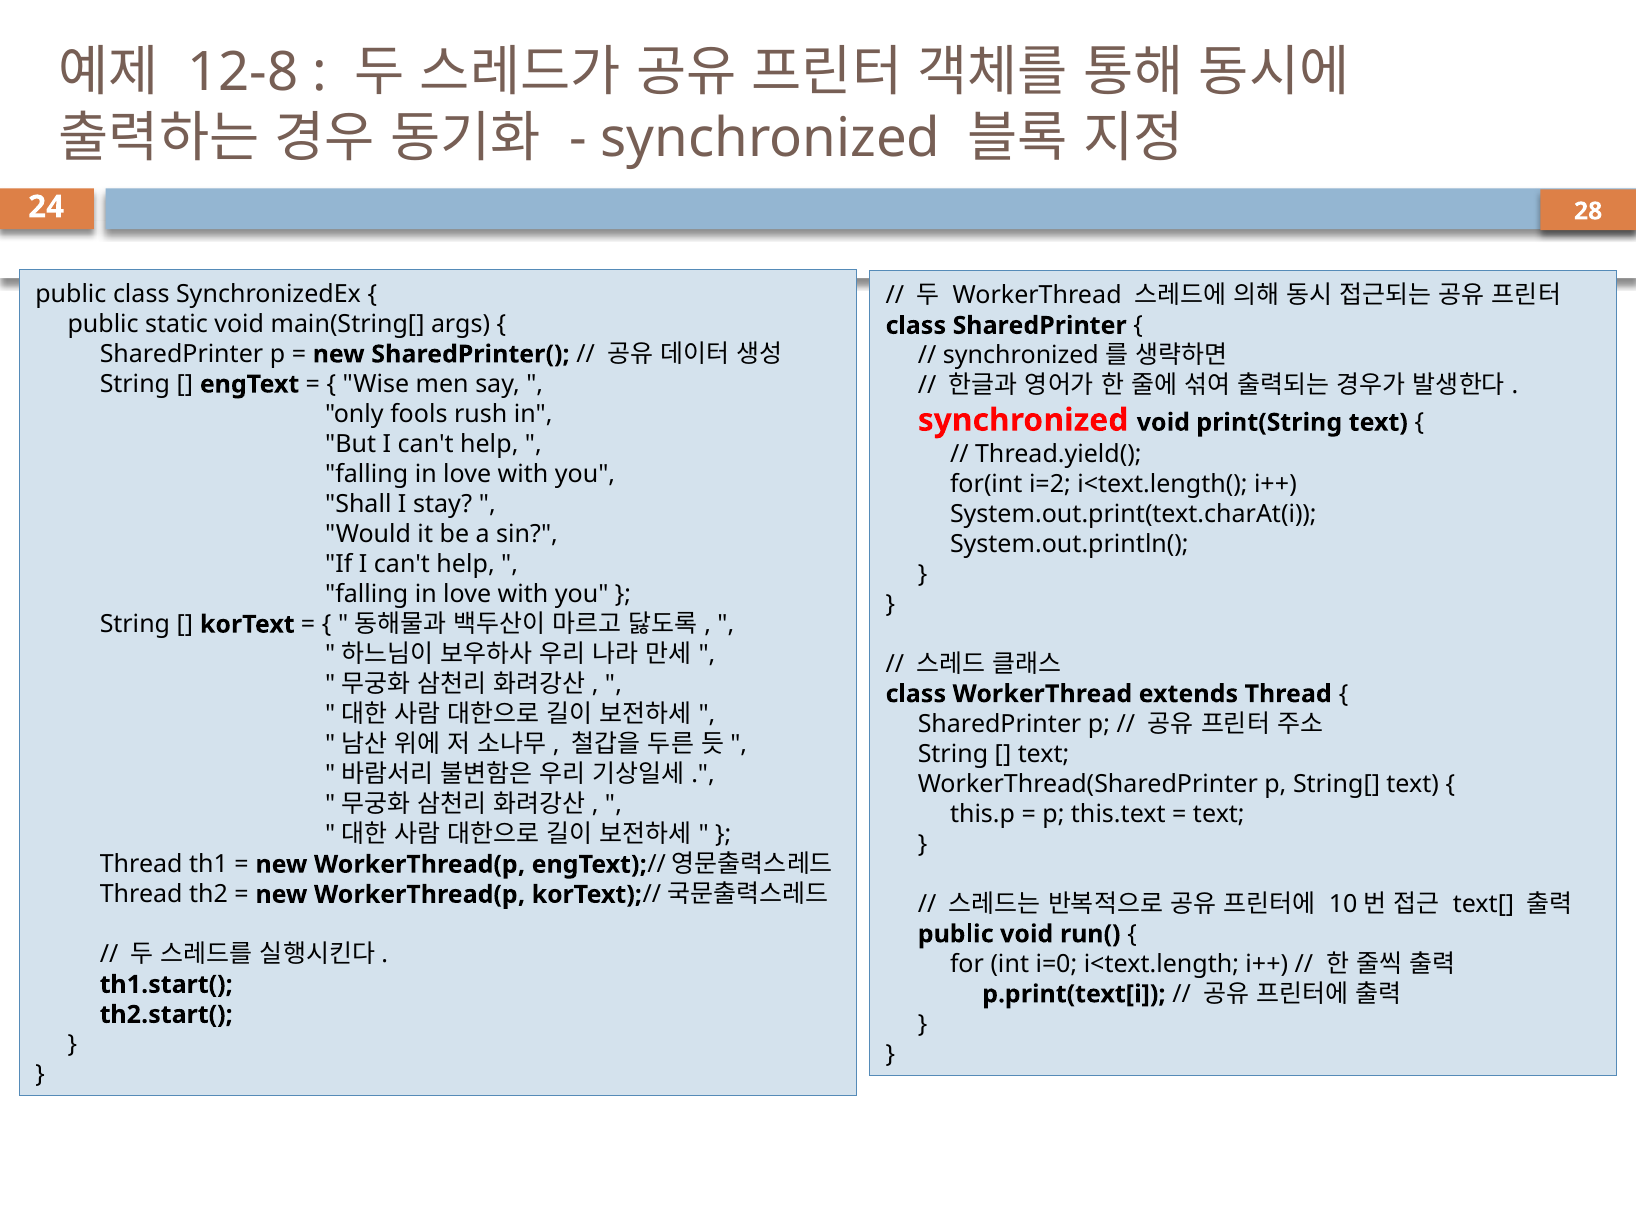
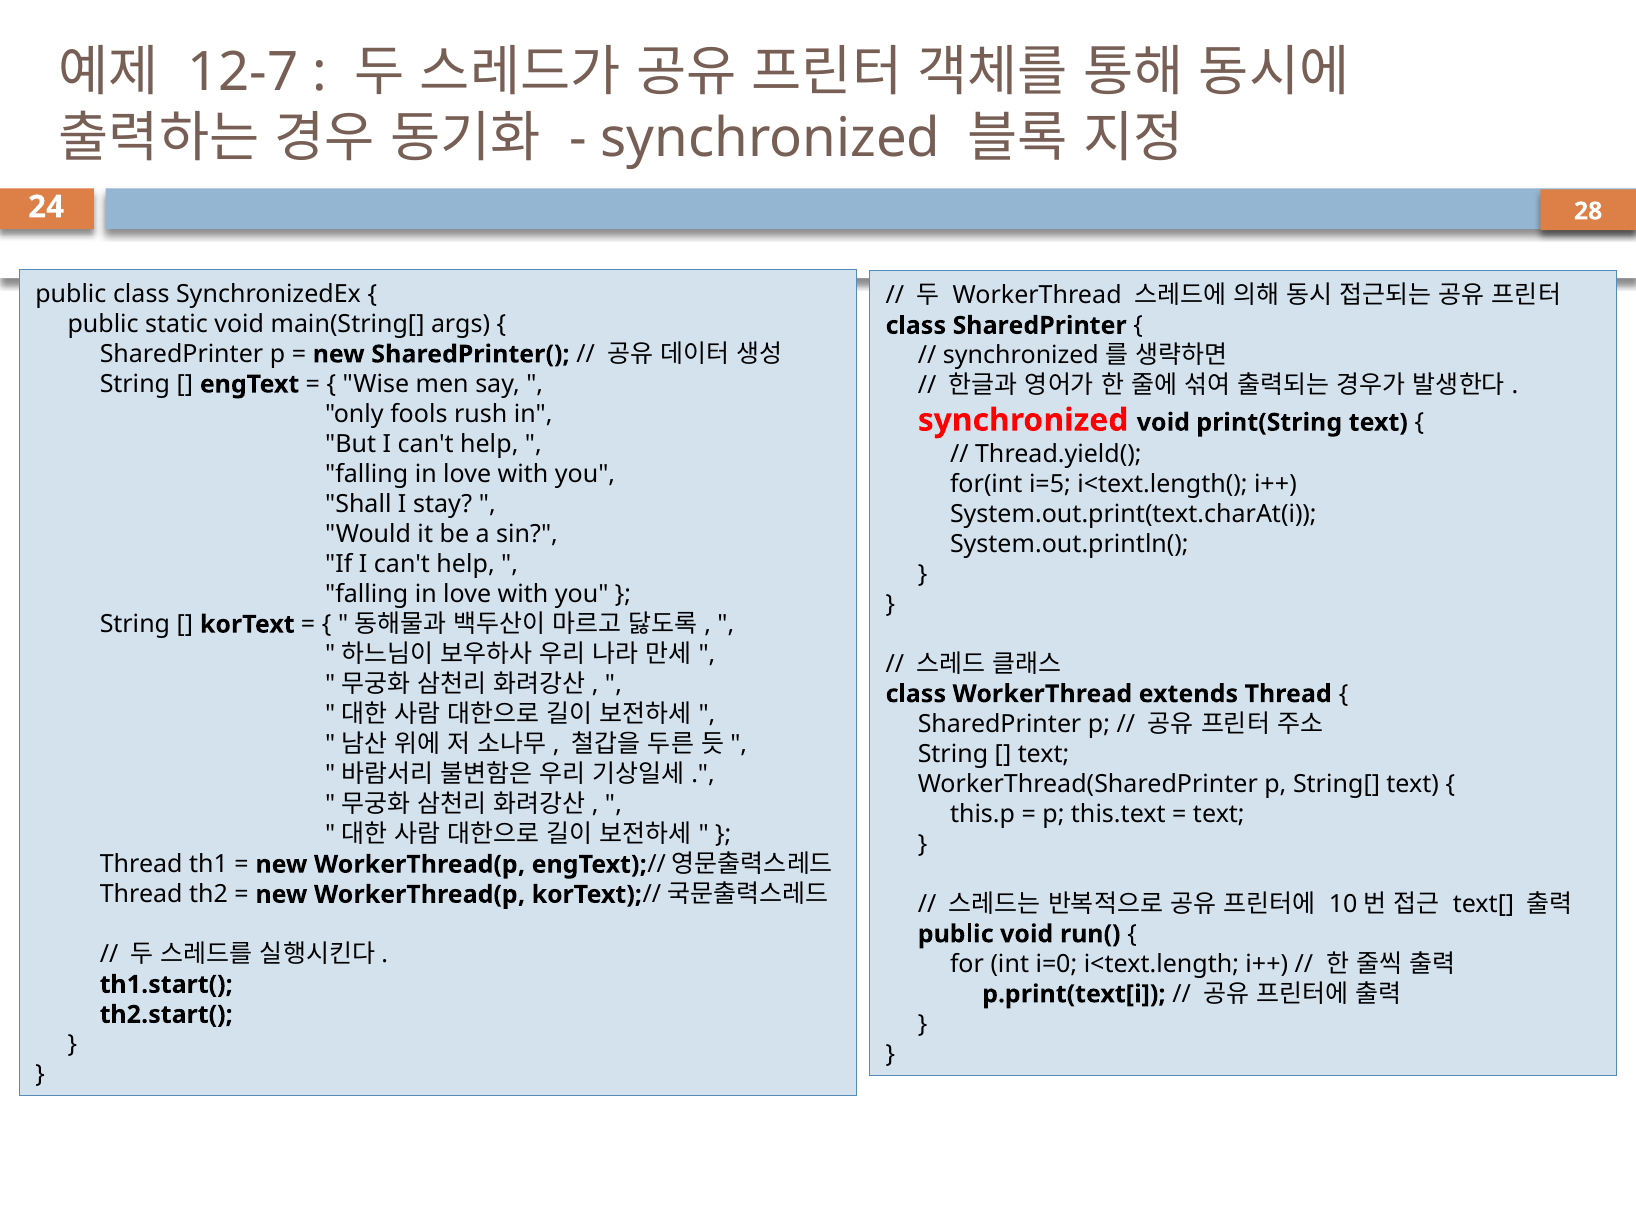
12-8: 12-8 -> 12-7
i=2: i=2 -> i=5
